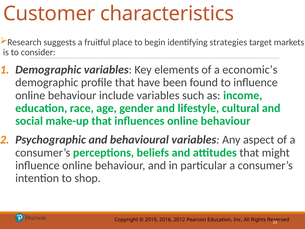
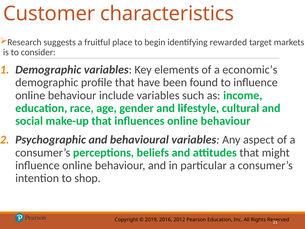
strategies: strategies -> rewarded
